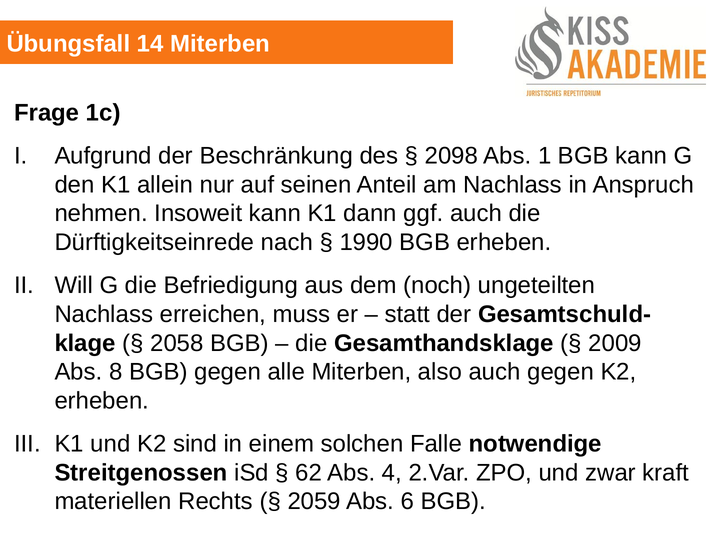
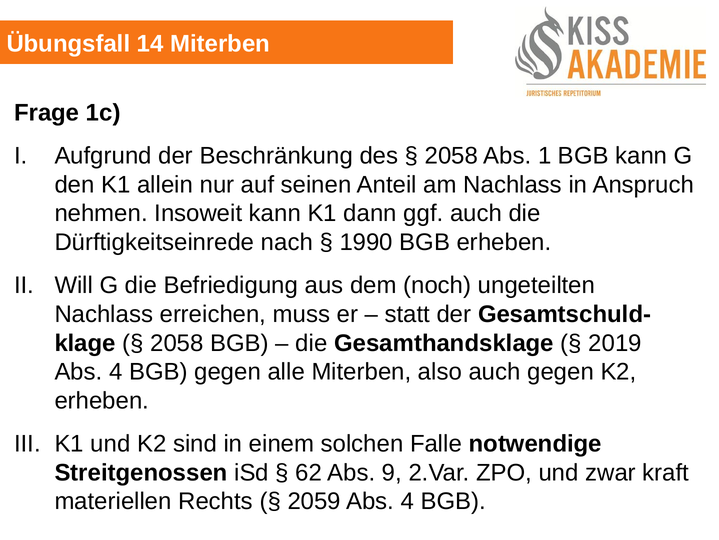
2098 at (451, 156): 2098 -> 2058
2009: 2009 -> 2019
8 at (116, 371): 8 -> 4
4: 4 -> 9
2059 Abs 6: 6 -> 4
